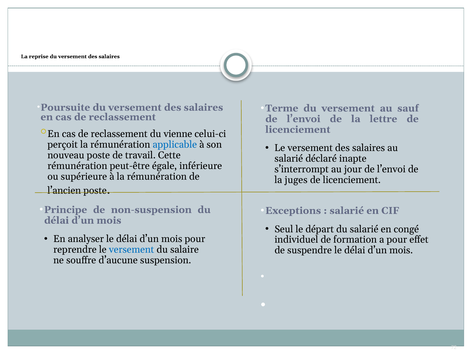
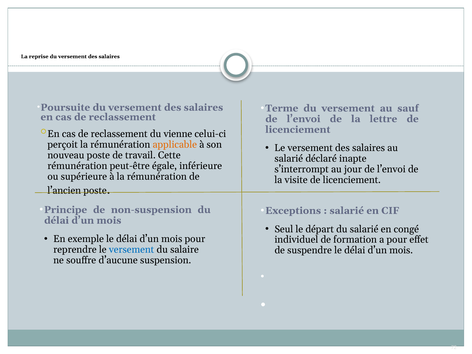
applicable colour: blue -> orange
juges: juges -> visite
analyser: analyser -> exemple
